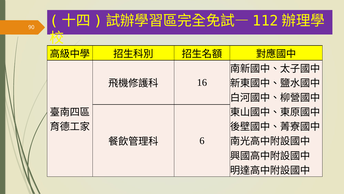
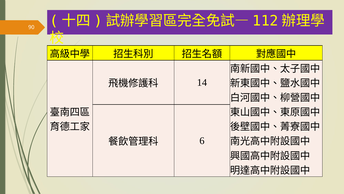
16: 16 -> 14
